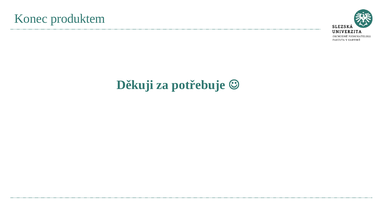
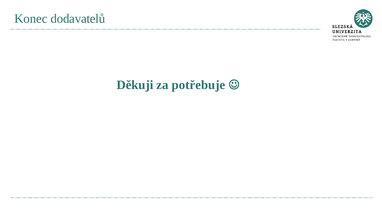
produktem: produktem -> dodavatelů
